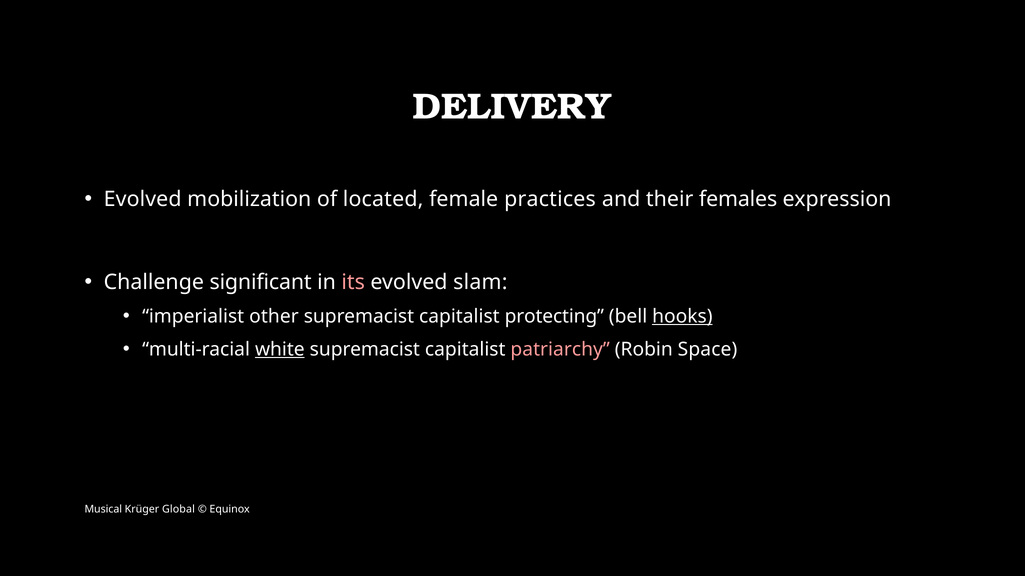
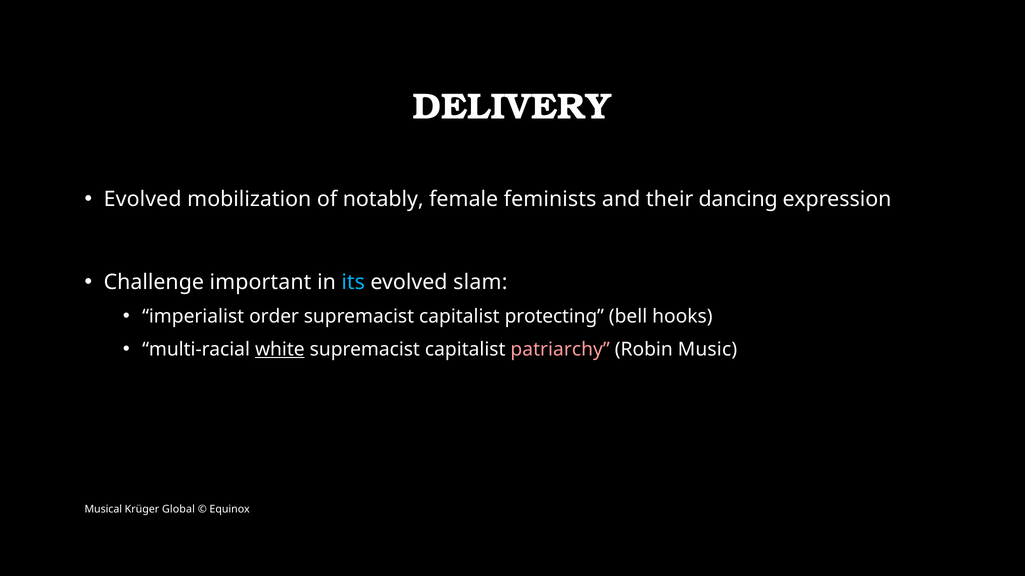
located: located -> notably
practices: practices -> feminists
females: females -> dancing
significant: significant -> important
its colour: pink -> light blue
other: other -> order
hooks underline: present -> none
Space: Space -> Music
